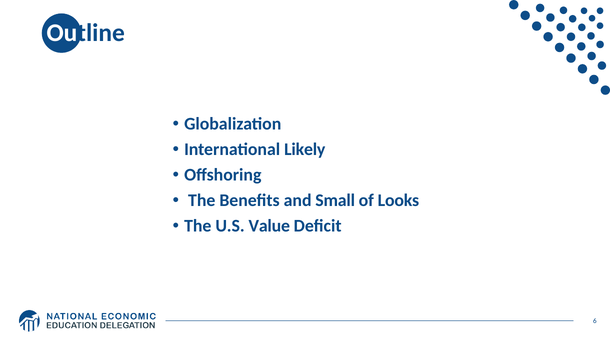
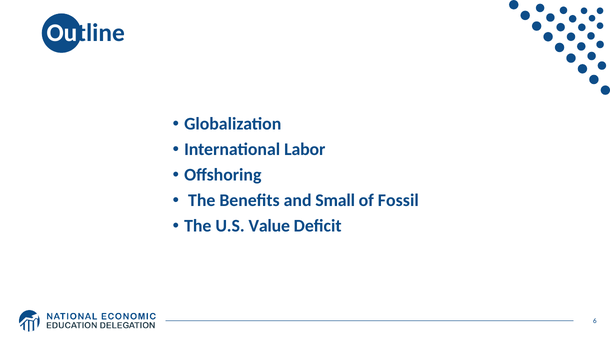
Likely: Likely -> Labor
Looks: Looks -> Fossil
